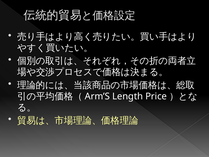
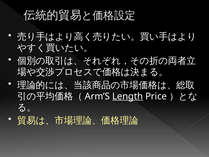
Length underline: none -> present
